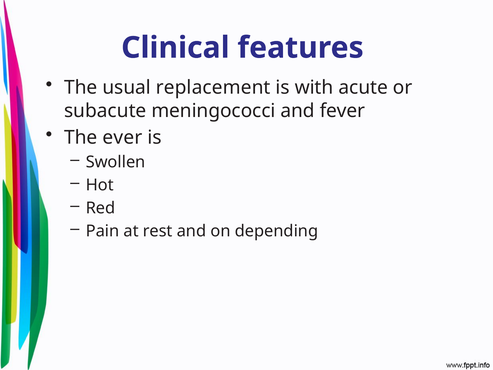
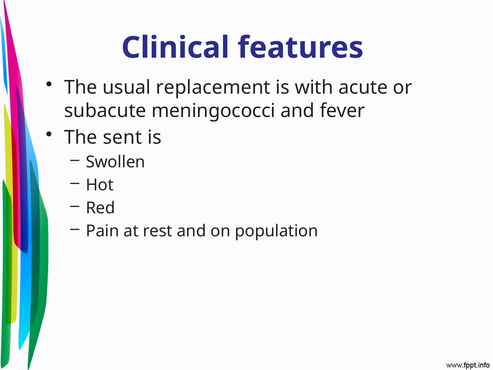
ever: ever -> sent
depending: depending -> population
